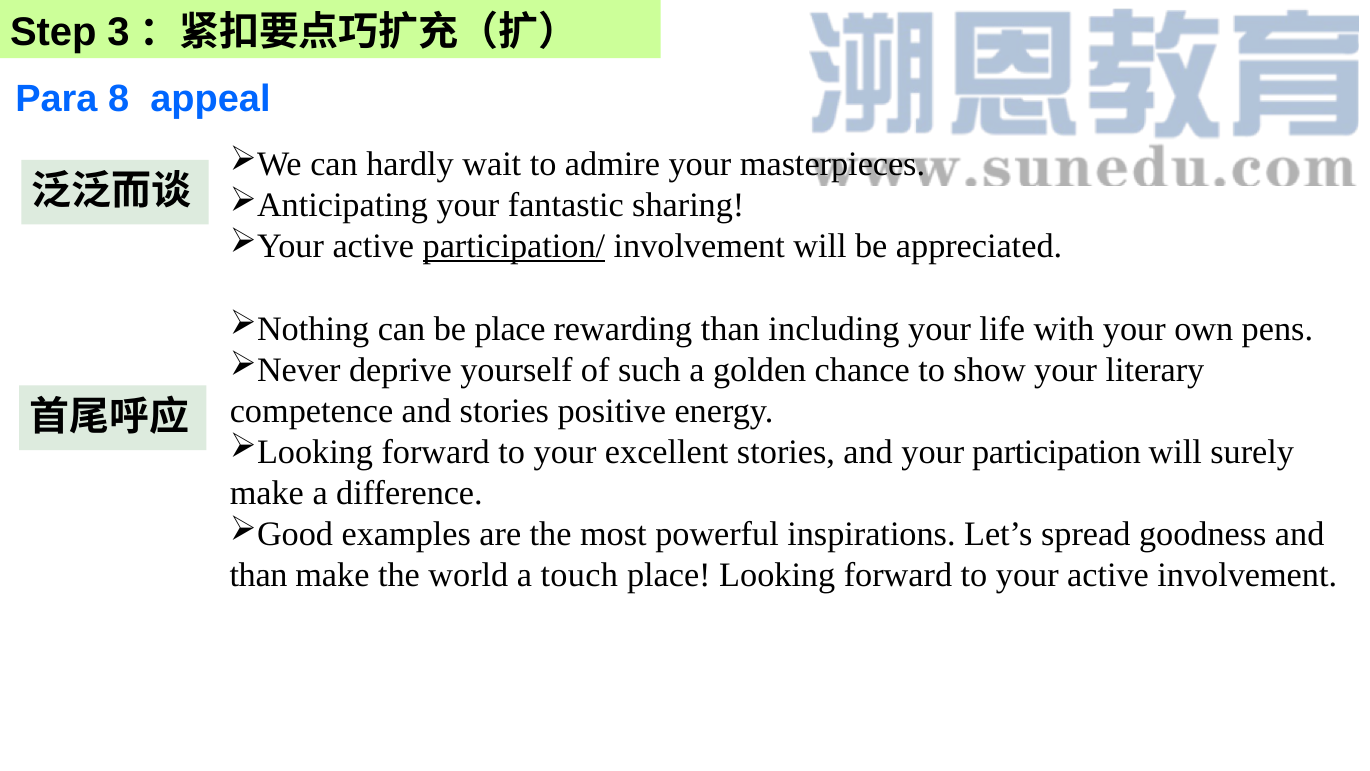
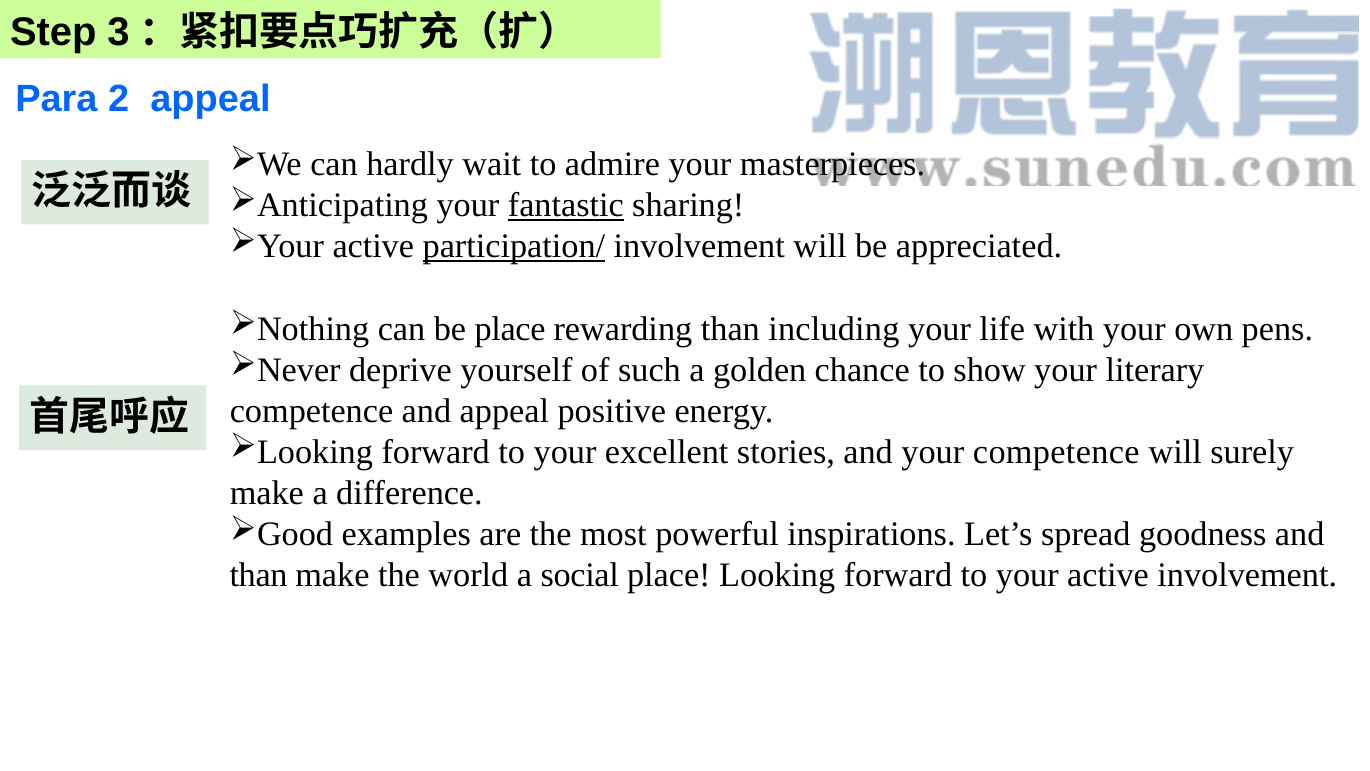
8: 8 -> 2
fantastic underline: none -> present
and stories: stories -> appeal
your participation: participation -> competence
touch: touch -> social
